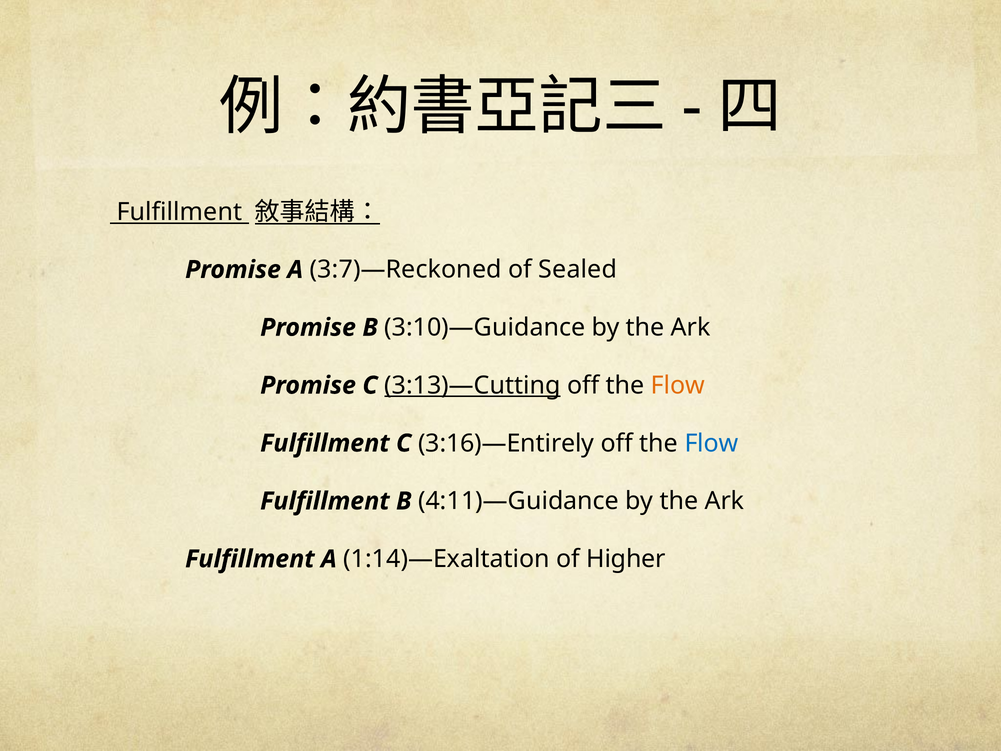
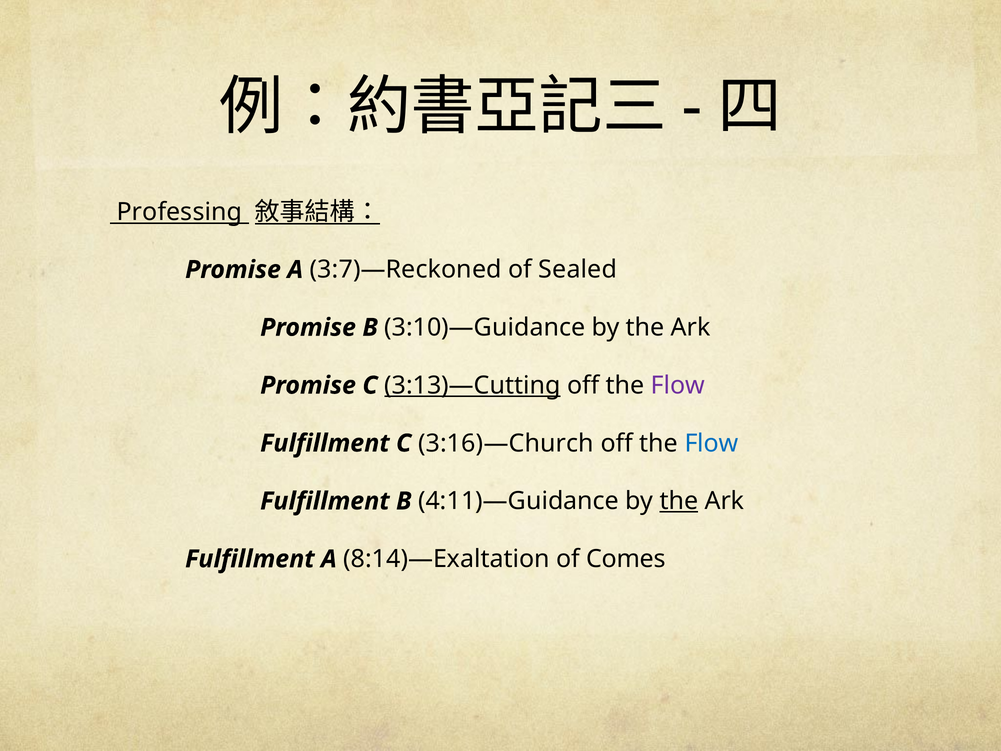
Fulfillment at (179, 212): Fulfillment -> Professing
Flow at (678, 385) colour: orange -> purple
3:16)—Entirely: 3:16)—Entirely -> 3:16)—Church
the at (679, 501) underline: none -> present
1:14)—Exaltation: 1:14)—Exaltation -> 8:14)—Exaltation
Higher: Higher -> Comes
